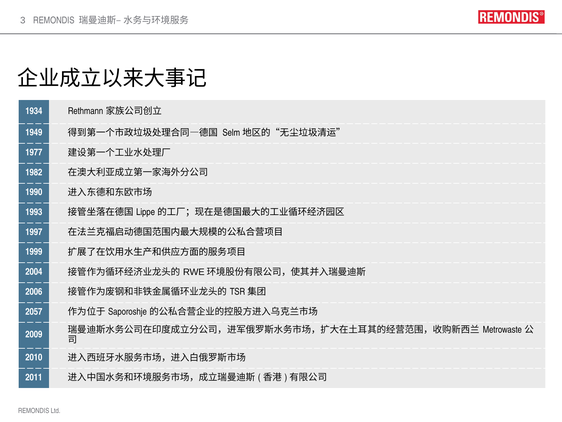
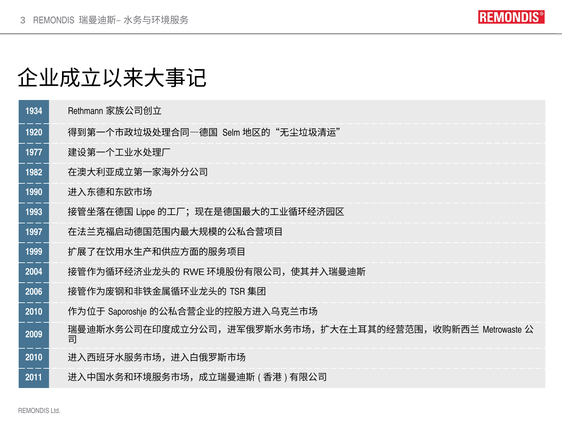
1949: 1949 -> 1920
2057 at (34, 311): 2057 -> 2010
